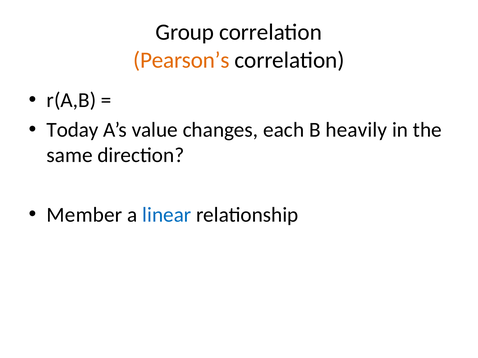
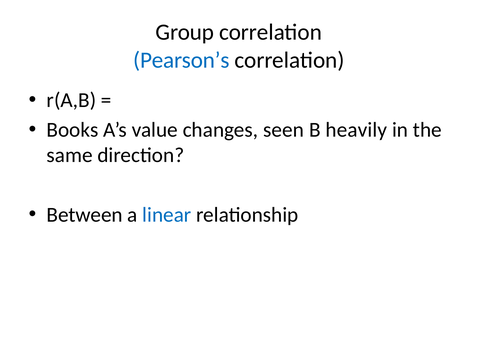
Pearson’s colour: orange -> blue
Today: Today -> Books
each: each -> seen
Member: Member -> Between
